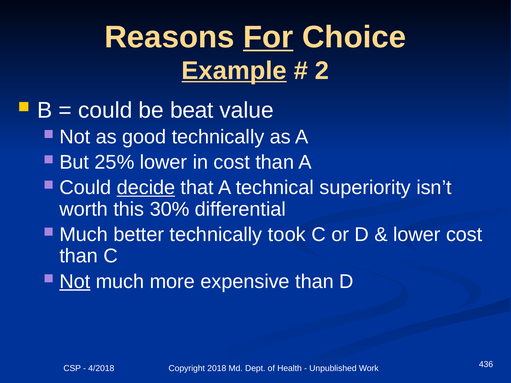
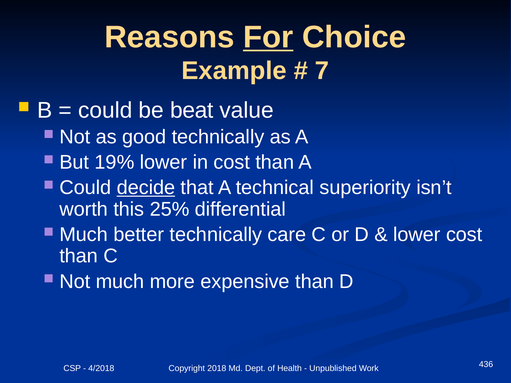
Example underline: present -> none
2: 2 -> 7
25%: 25% -> 19%
30%: 30% -> 25%
took: took -> care
Not at (75, 282) underline: present -> none
